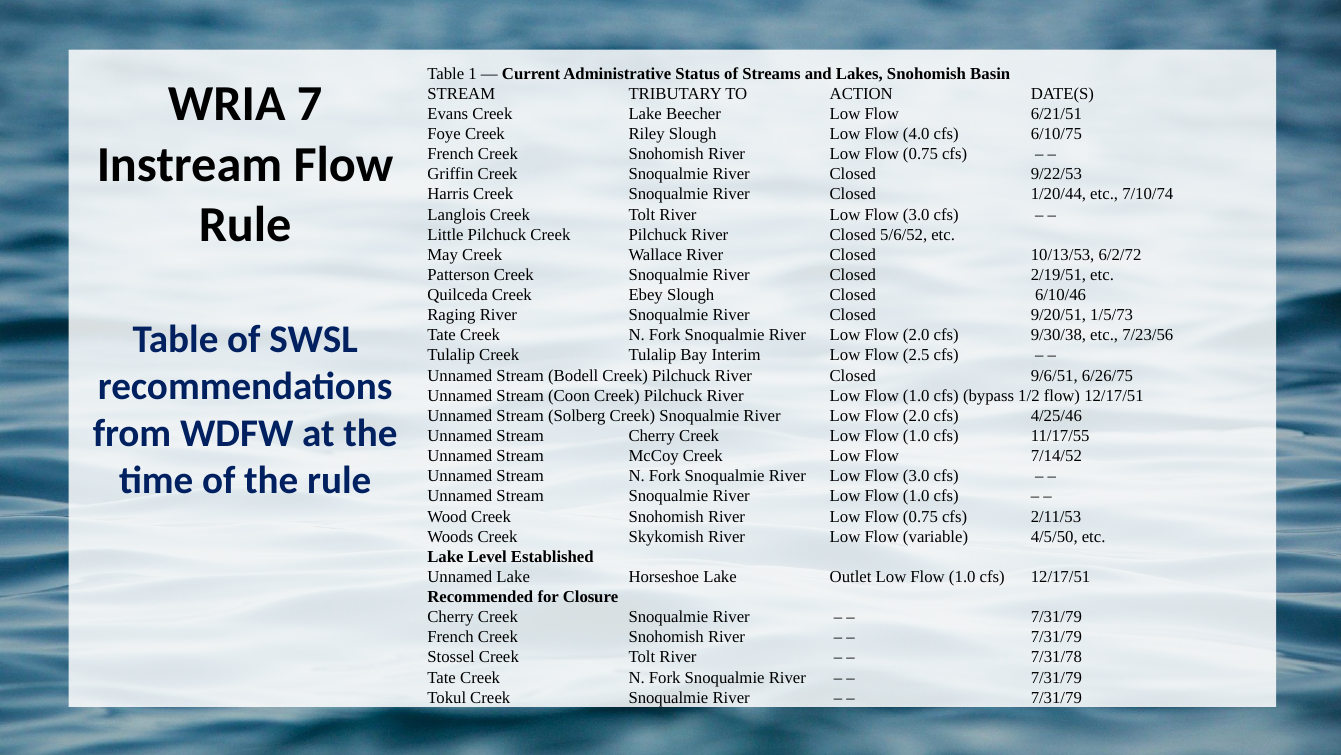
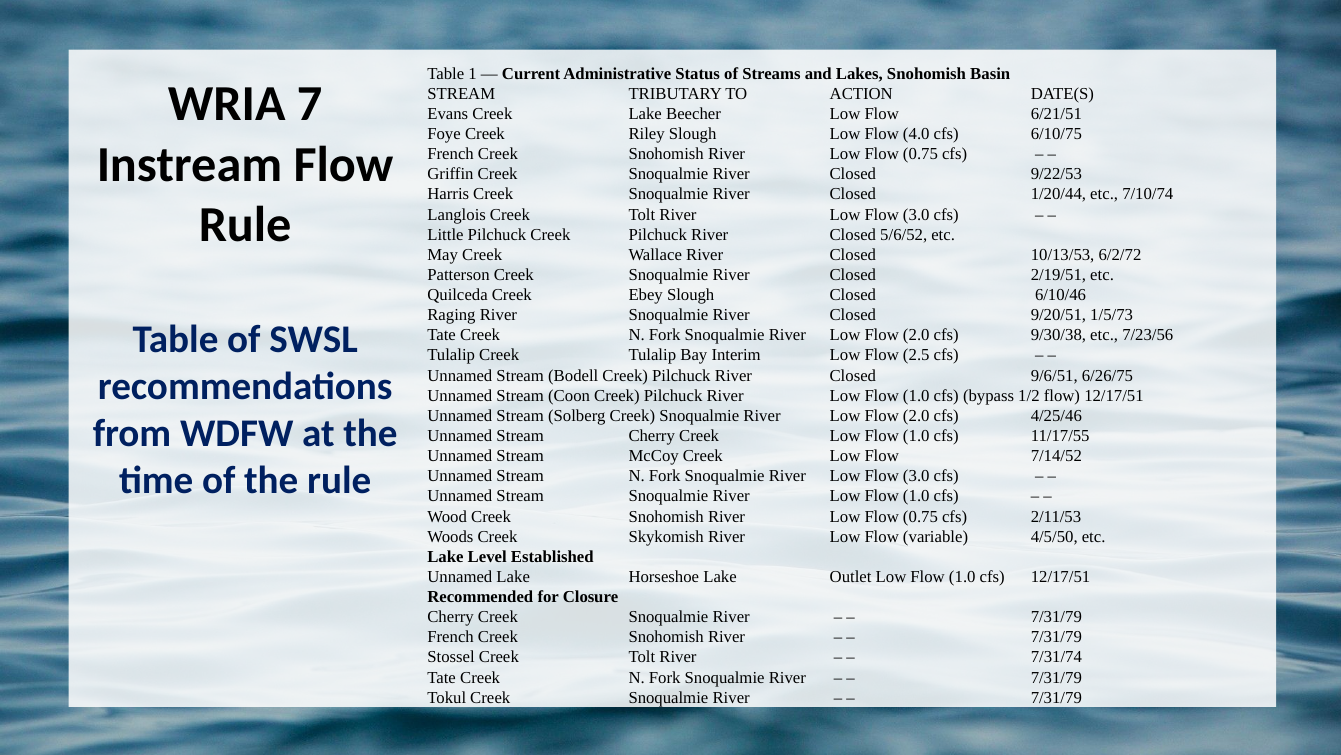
7/31/78: 7/31/78 -> 7/31/74
